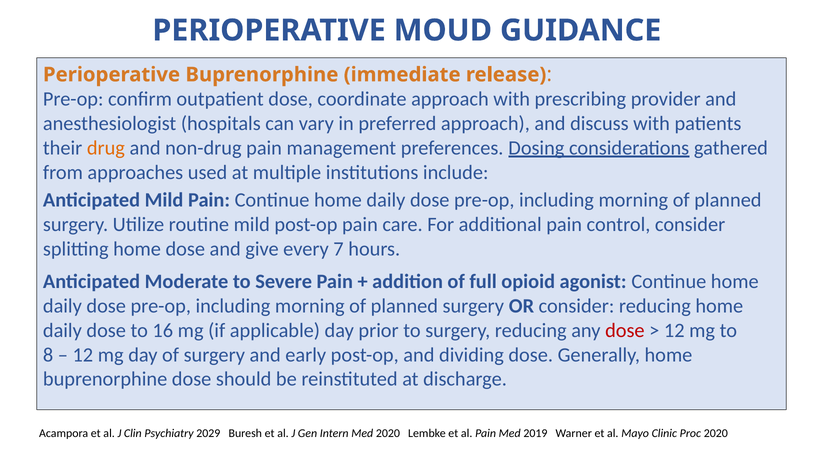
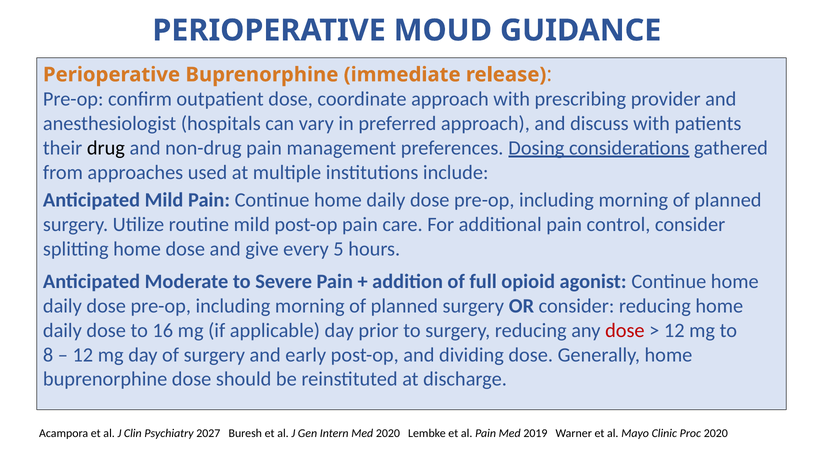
drug colour: orange -> black
7: 7 -> 5
2029: 2029 -> 2027
